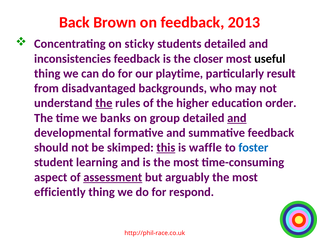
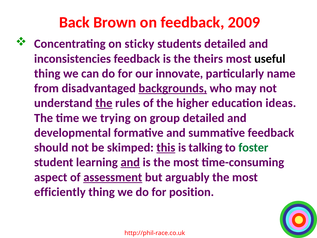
2013: 2013 -> 2009
closer: closer -> theirs
playtime: playtime -> innovate
result: result -> name
backgrounds underline: none -> present
order: order -> ideas
banks: banks -> trying
and at (237, 118) underline: present -> none
waffle: waffle -> talking
foster colour: blue -> green
and at (130, 162) underline: none -> present
respond: respond -> position
